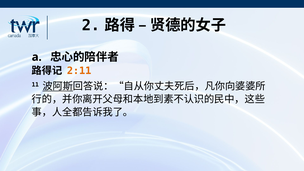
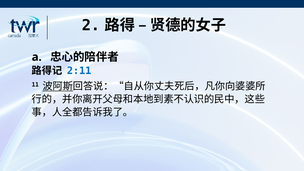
2:11 colour: orange -> blue
